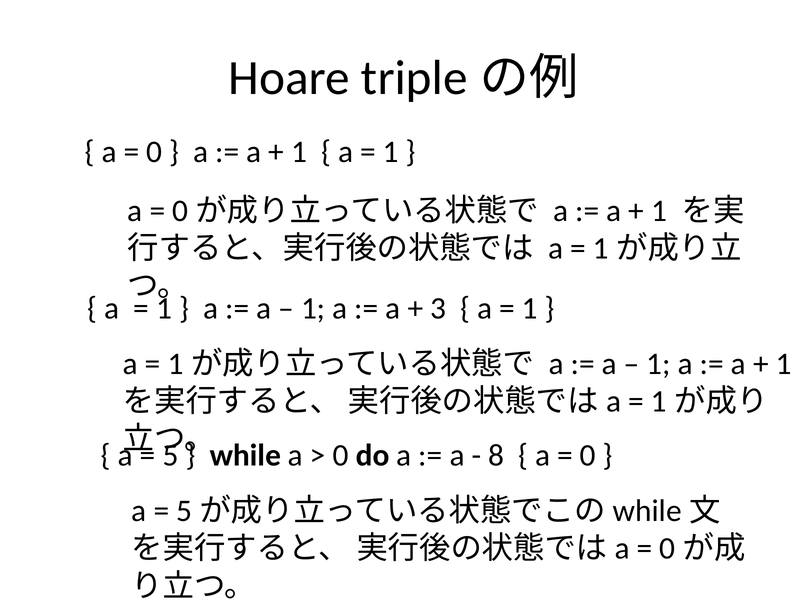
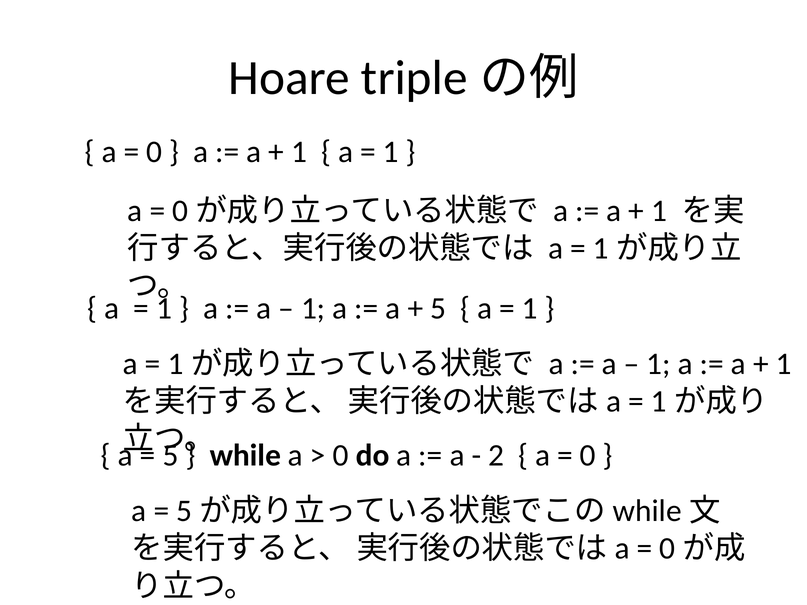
3 at (438, 309): 3 -> 5
8: 8 -> 2
